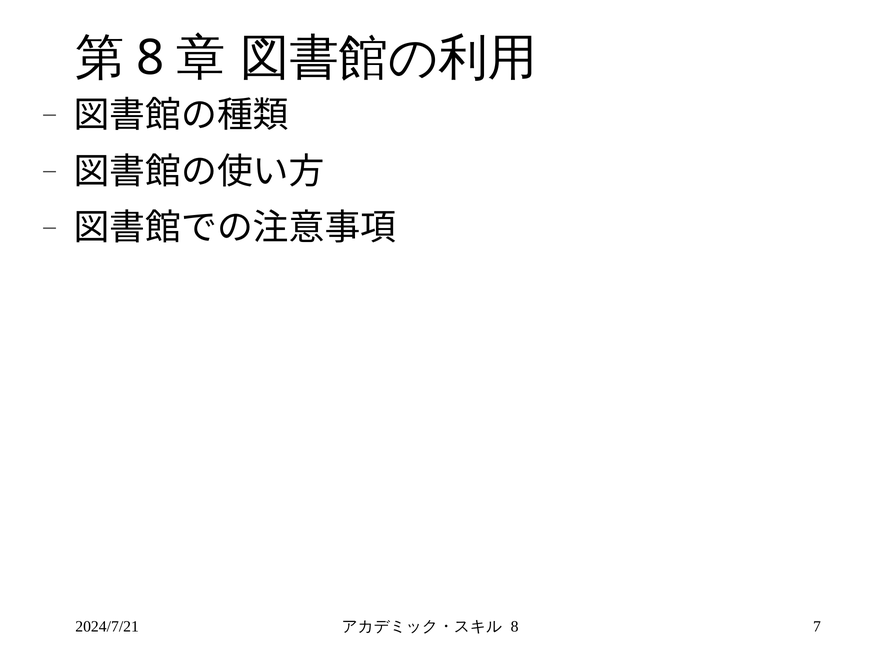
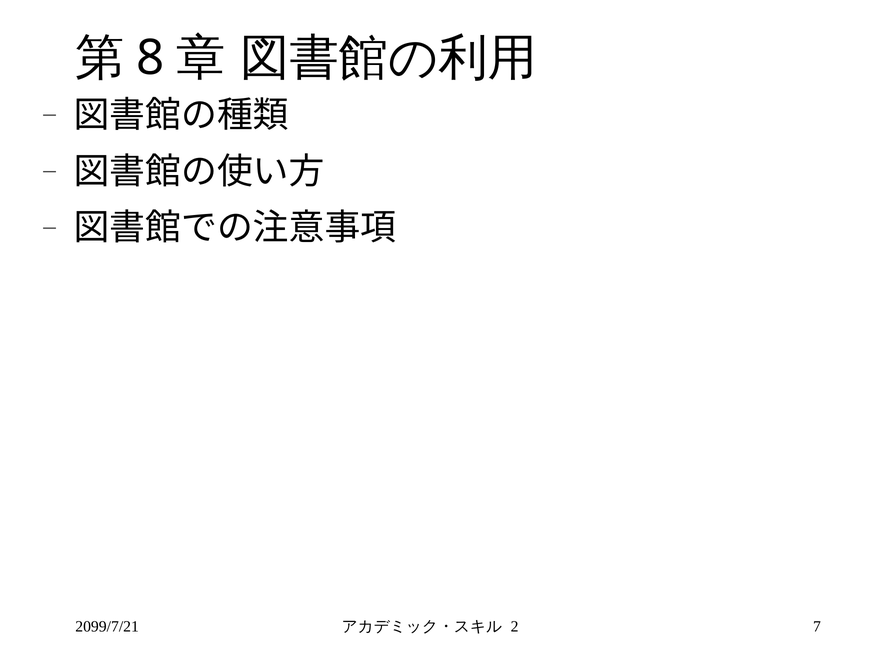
2024/7/21: 2024/7/21 -> 2099/7/21
8 at (515, 627): 8 -> 2
